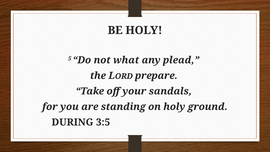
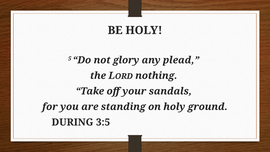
what: what -> glory
prepare: prepare -> nothing
